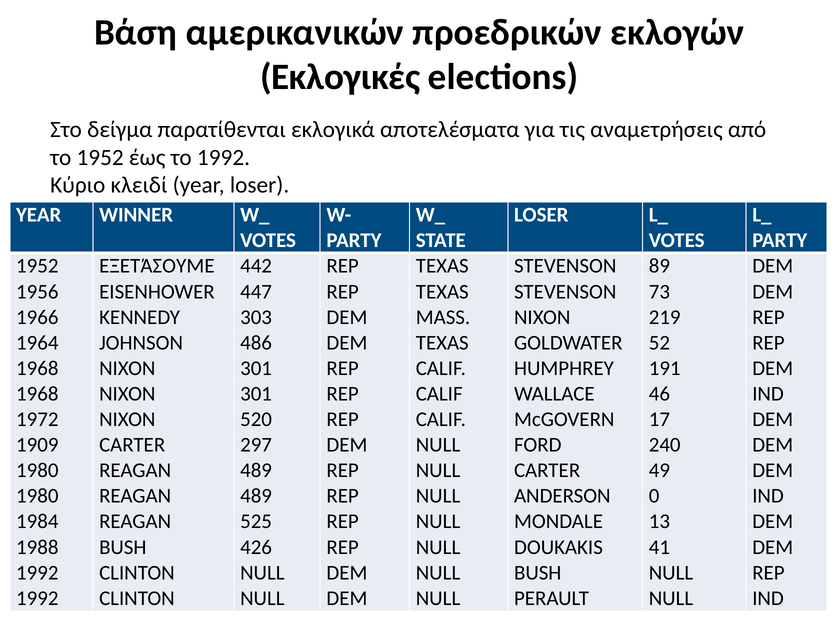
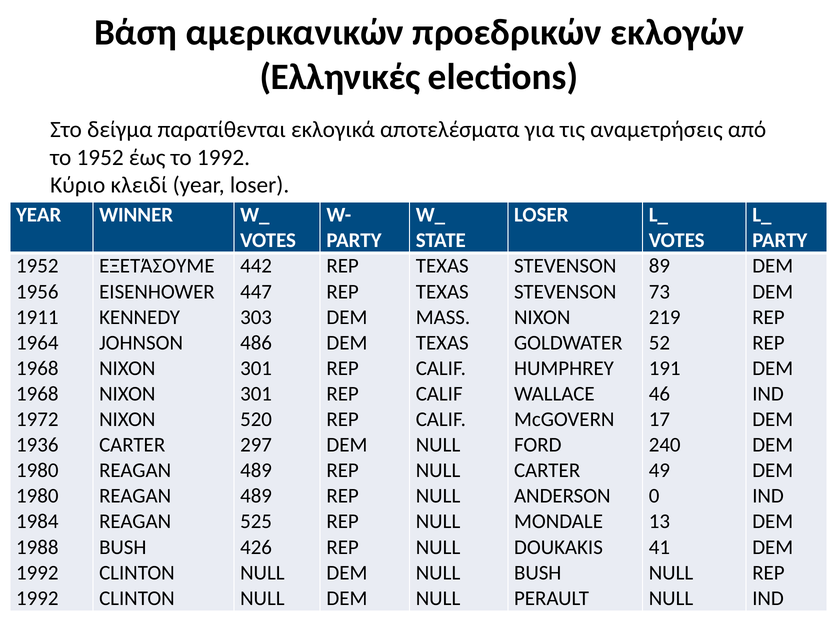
Εκλογικές: Εκλογικές -> Ελληνικές
1966: 1966 -> 1911
1909: 1909 -> 1936
